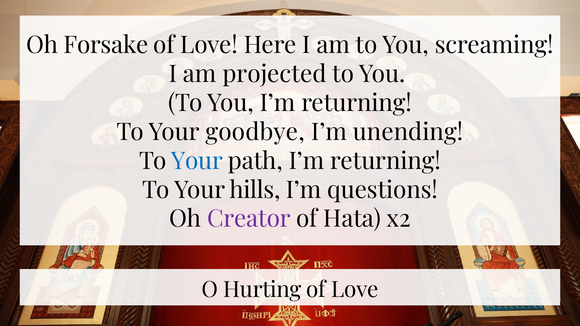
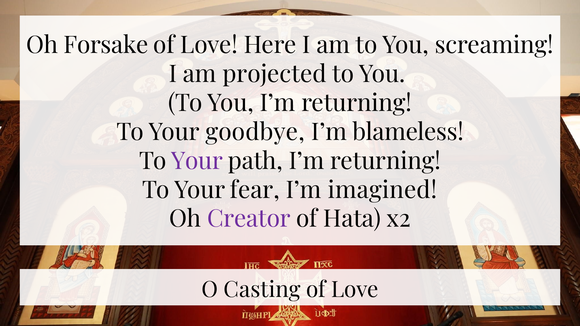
unending: unending -> blameless
Your at (197, 161) colour: blue -> purple
hills: hills -> fear
questions: questions -> imagined
Hurting: Hurting -> Casting
